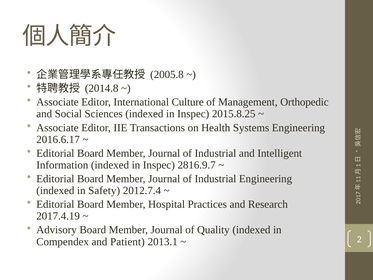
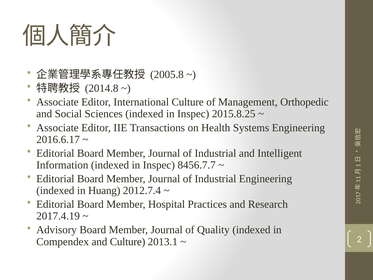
2816.9.7: 2816.9.7 -> 8456.7.7
Safety: Safety -> Huang
and Patient: Patient -> Culture
